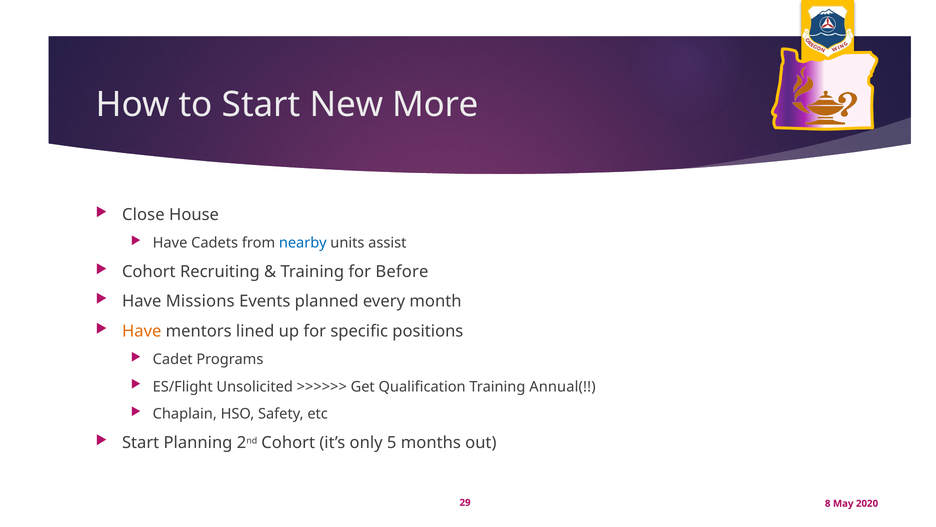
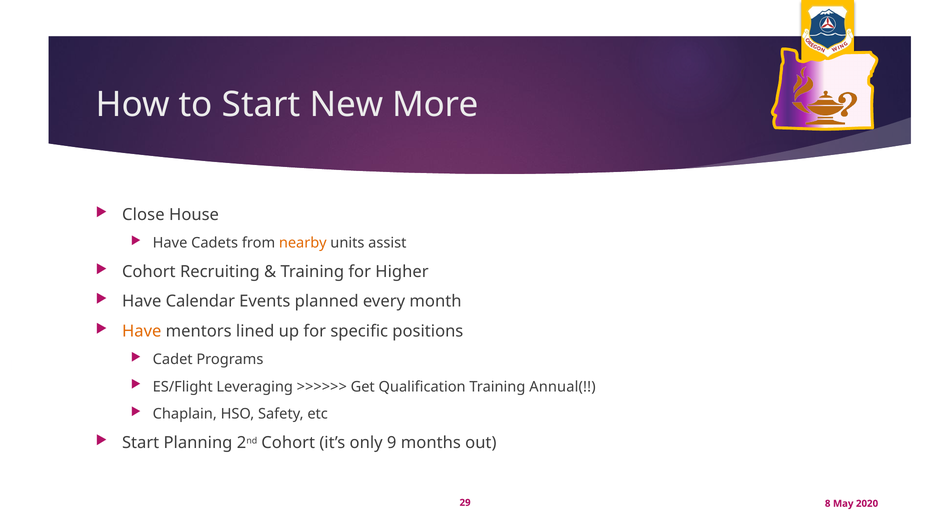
nearby colour: blue -> orange
Before: Before -> Higher
Missions: Missions -> Calendar
Unsolicited: Unsolicited -> Leveraging
5: 5 -> 9
